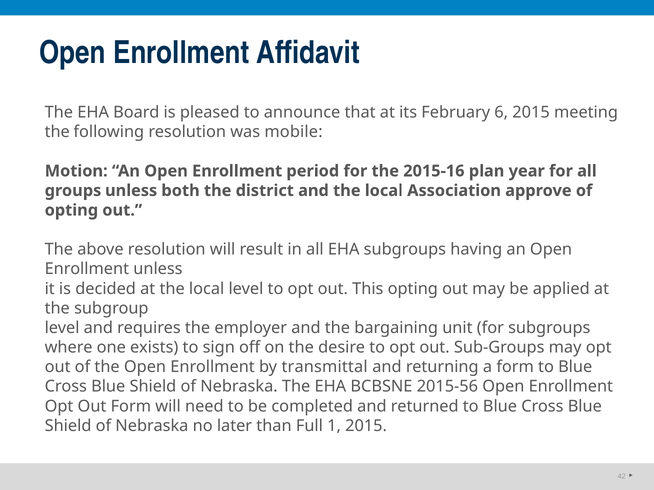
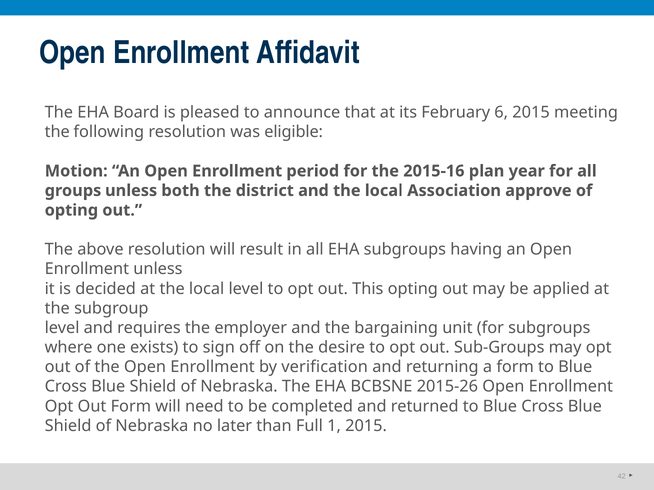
mobile: mobile -> eligible
transmittal: transmittal -> verification
2015-56: 2015-56 -> 2015-26
